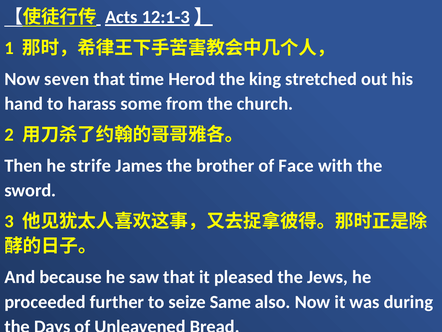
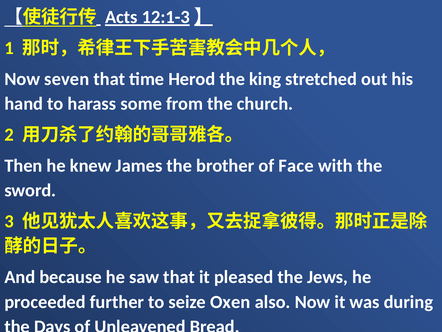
strife: strife -> knew
Same: Same -> Oxen
